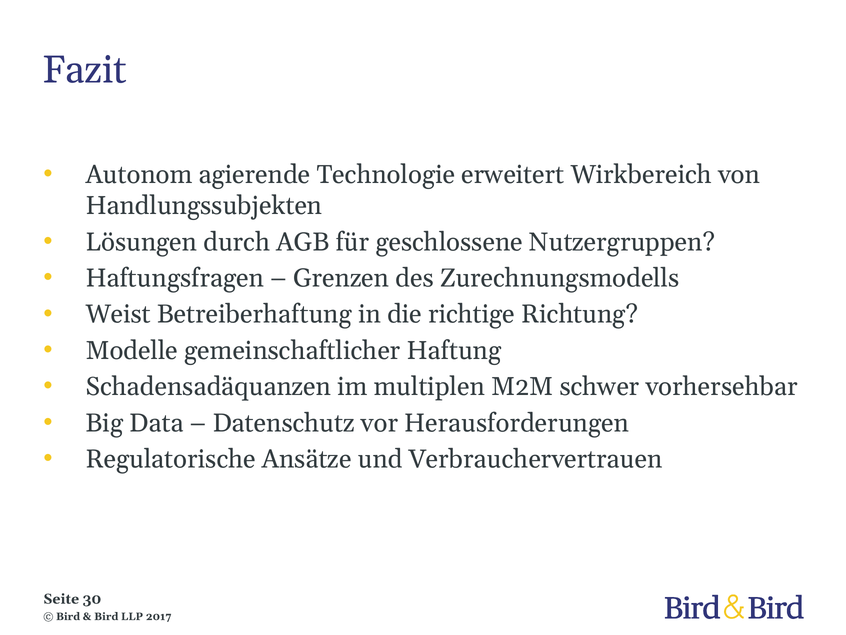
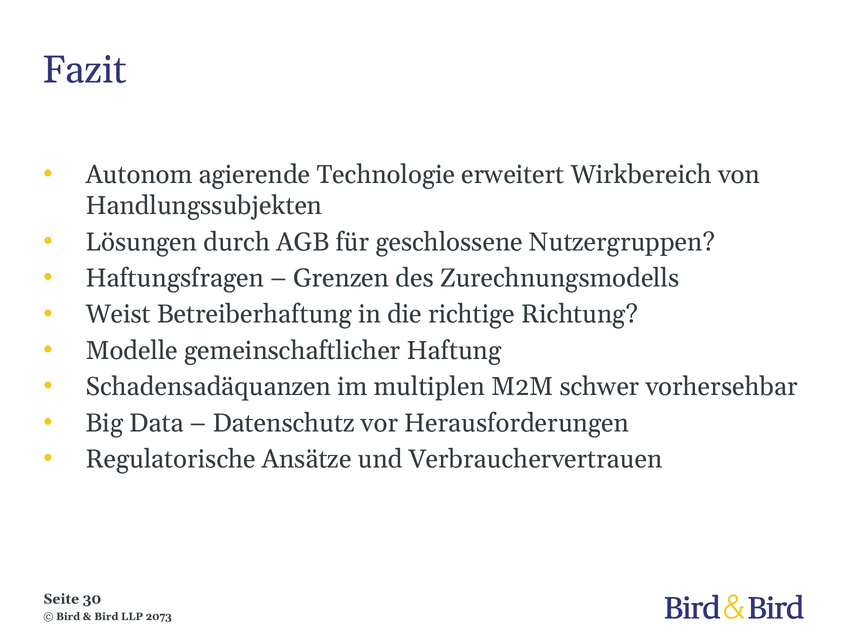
2017: 2017 -> 2073
